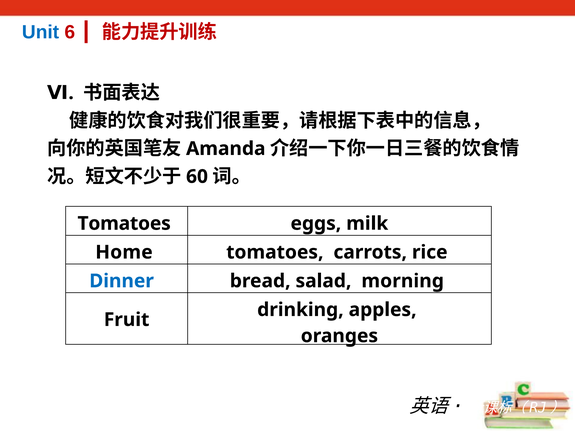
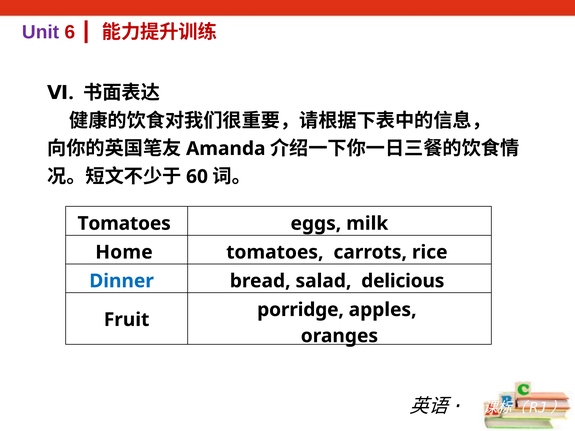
Unit colour: blue -> purple
morning: morning -> delicious
drinking: drinking -> porridge
